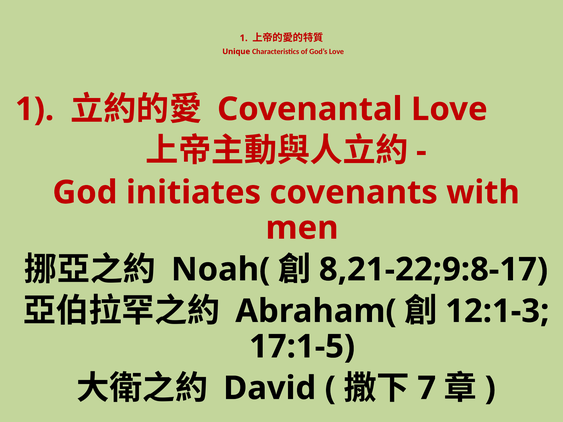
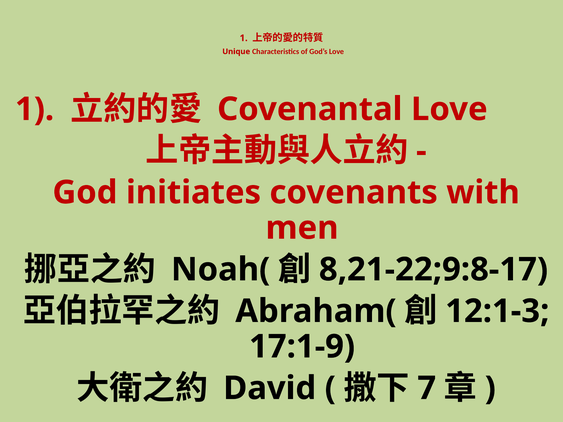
17:1-5: 17:1-5 -> 17:1-9
